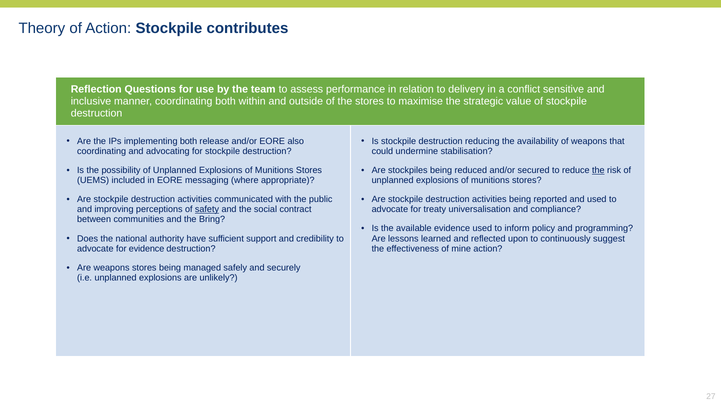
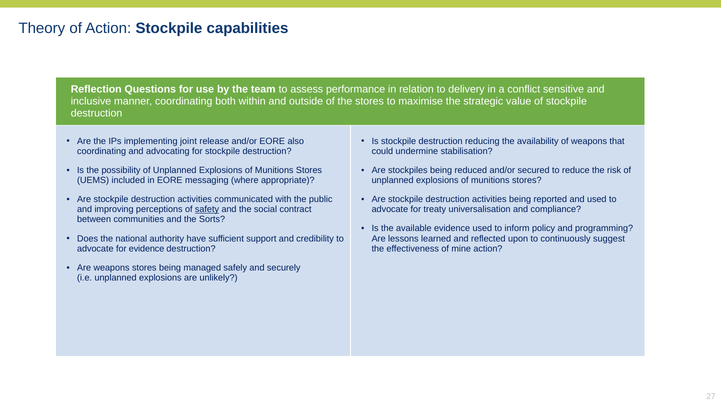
contributes: contributes -> capabilities
implementing both: both -> joint
the at (598, 170) underline: present -> none
Bring: Bring -> Sorts
